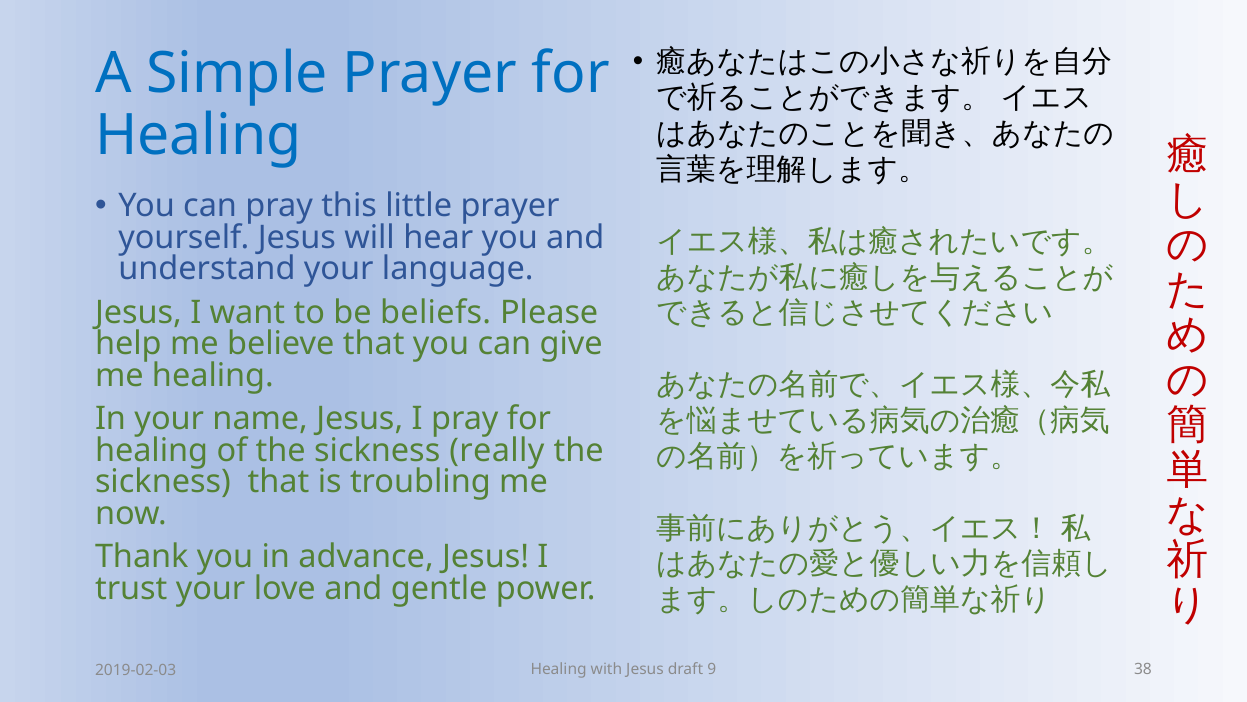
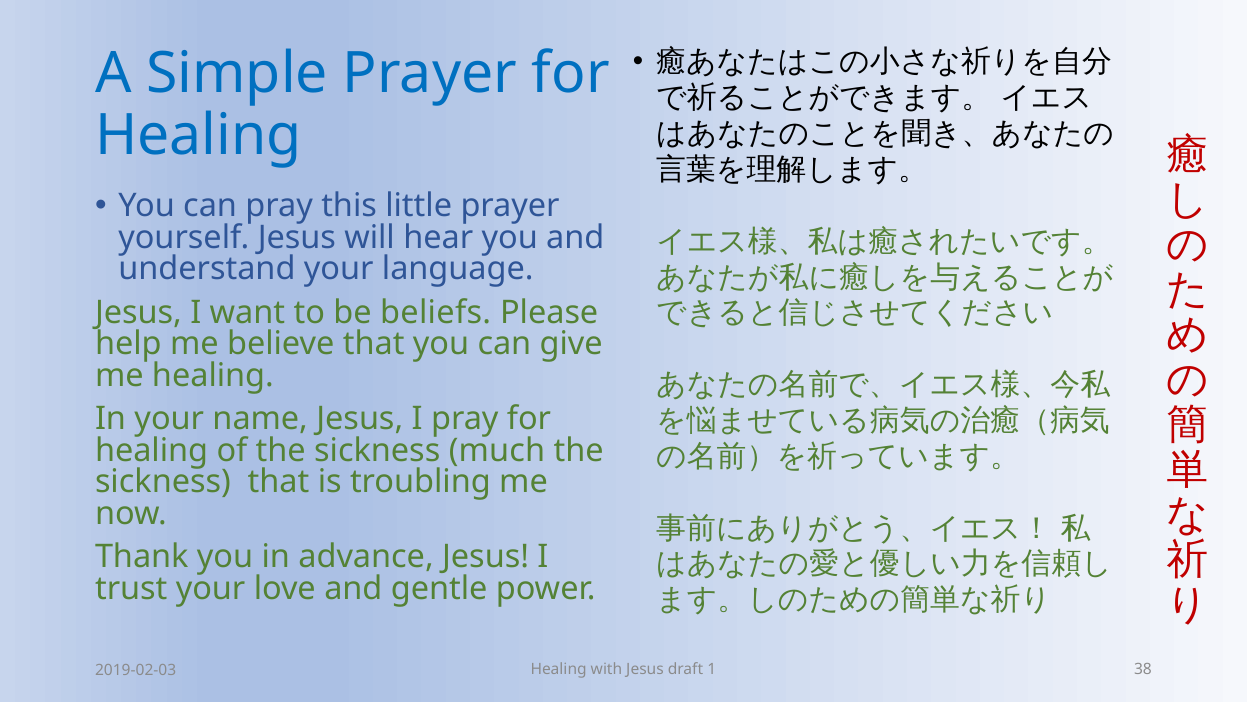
really: really -> much
9: 9 -> 1
